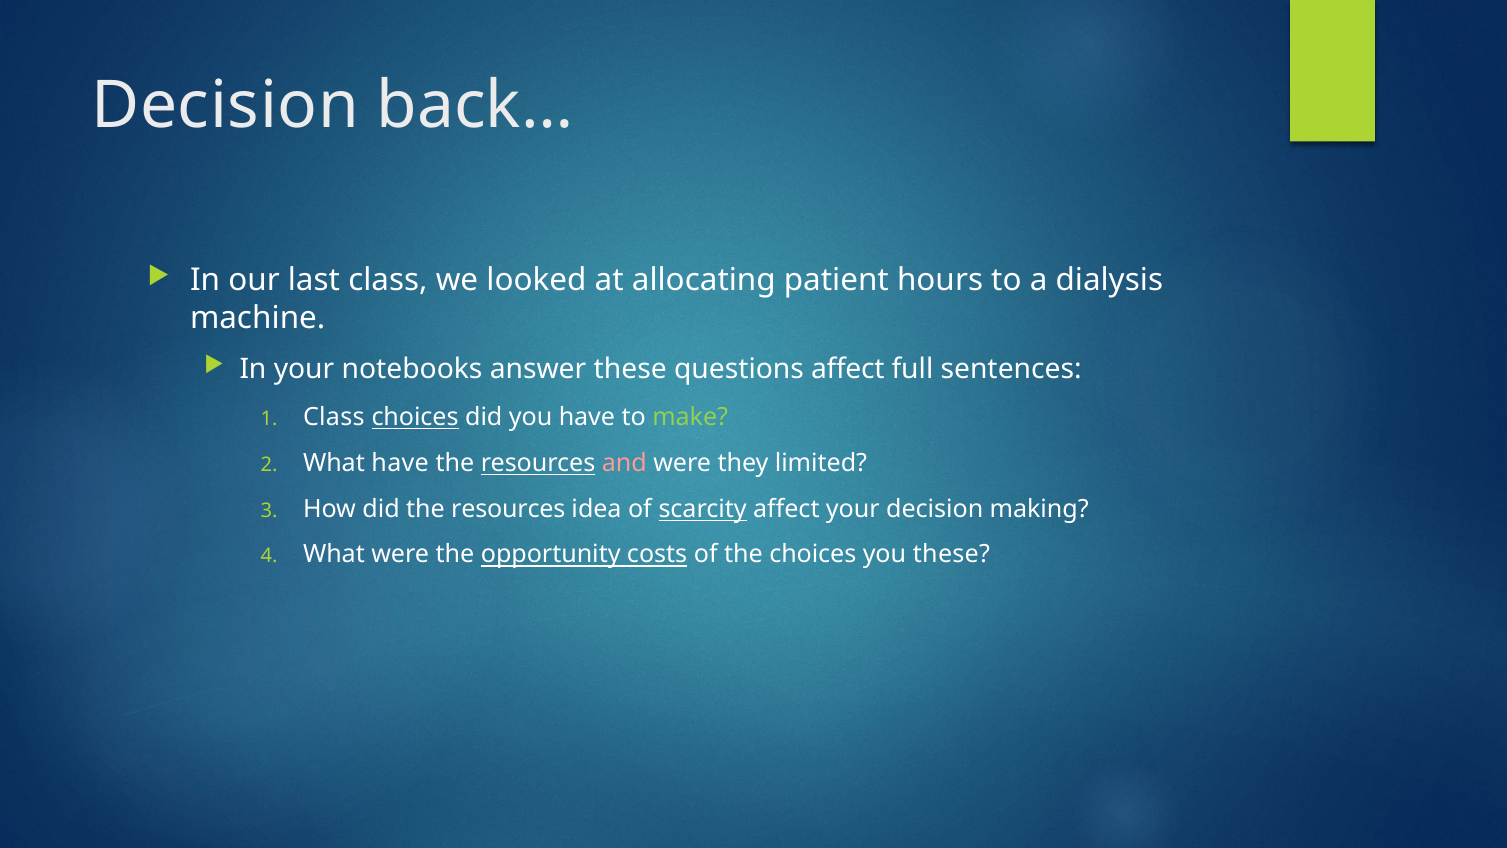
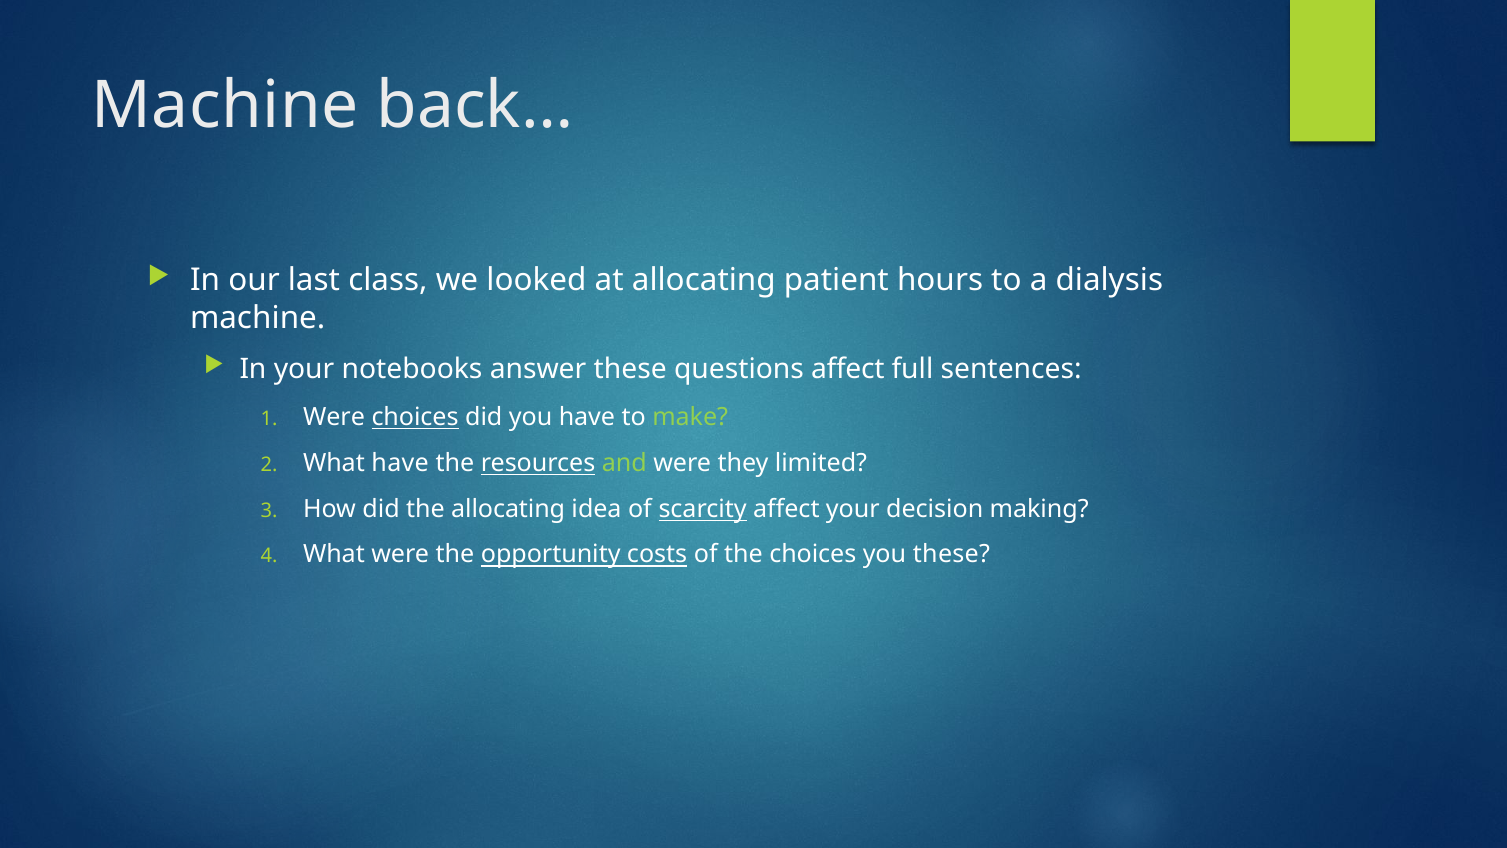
Decision at (225, 106): Decision -> Machine
Class at (334, 417): Class -> Were
and colour: pink -> light green
did the resources: resources -> allocating
